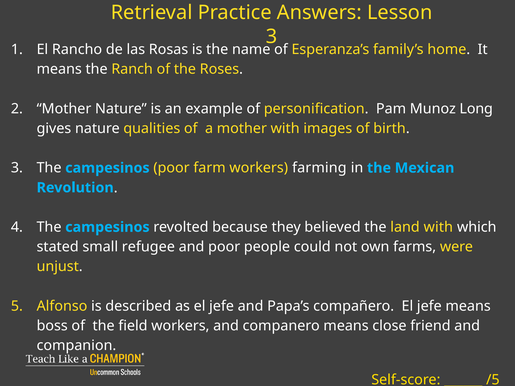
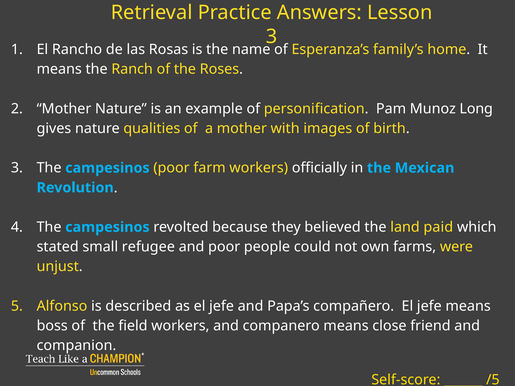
farming: farming -> officially
land with: with -> paid
